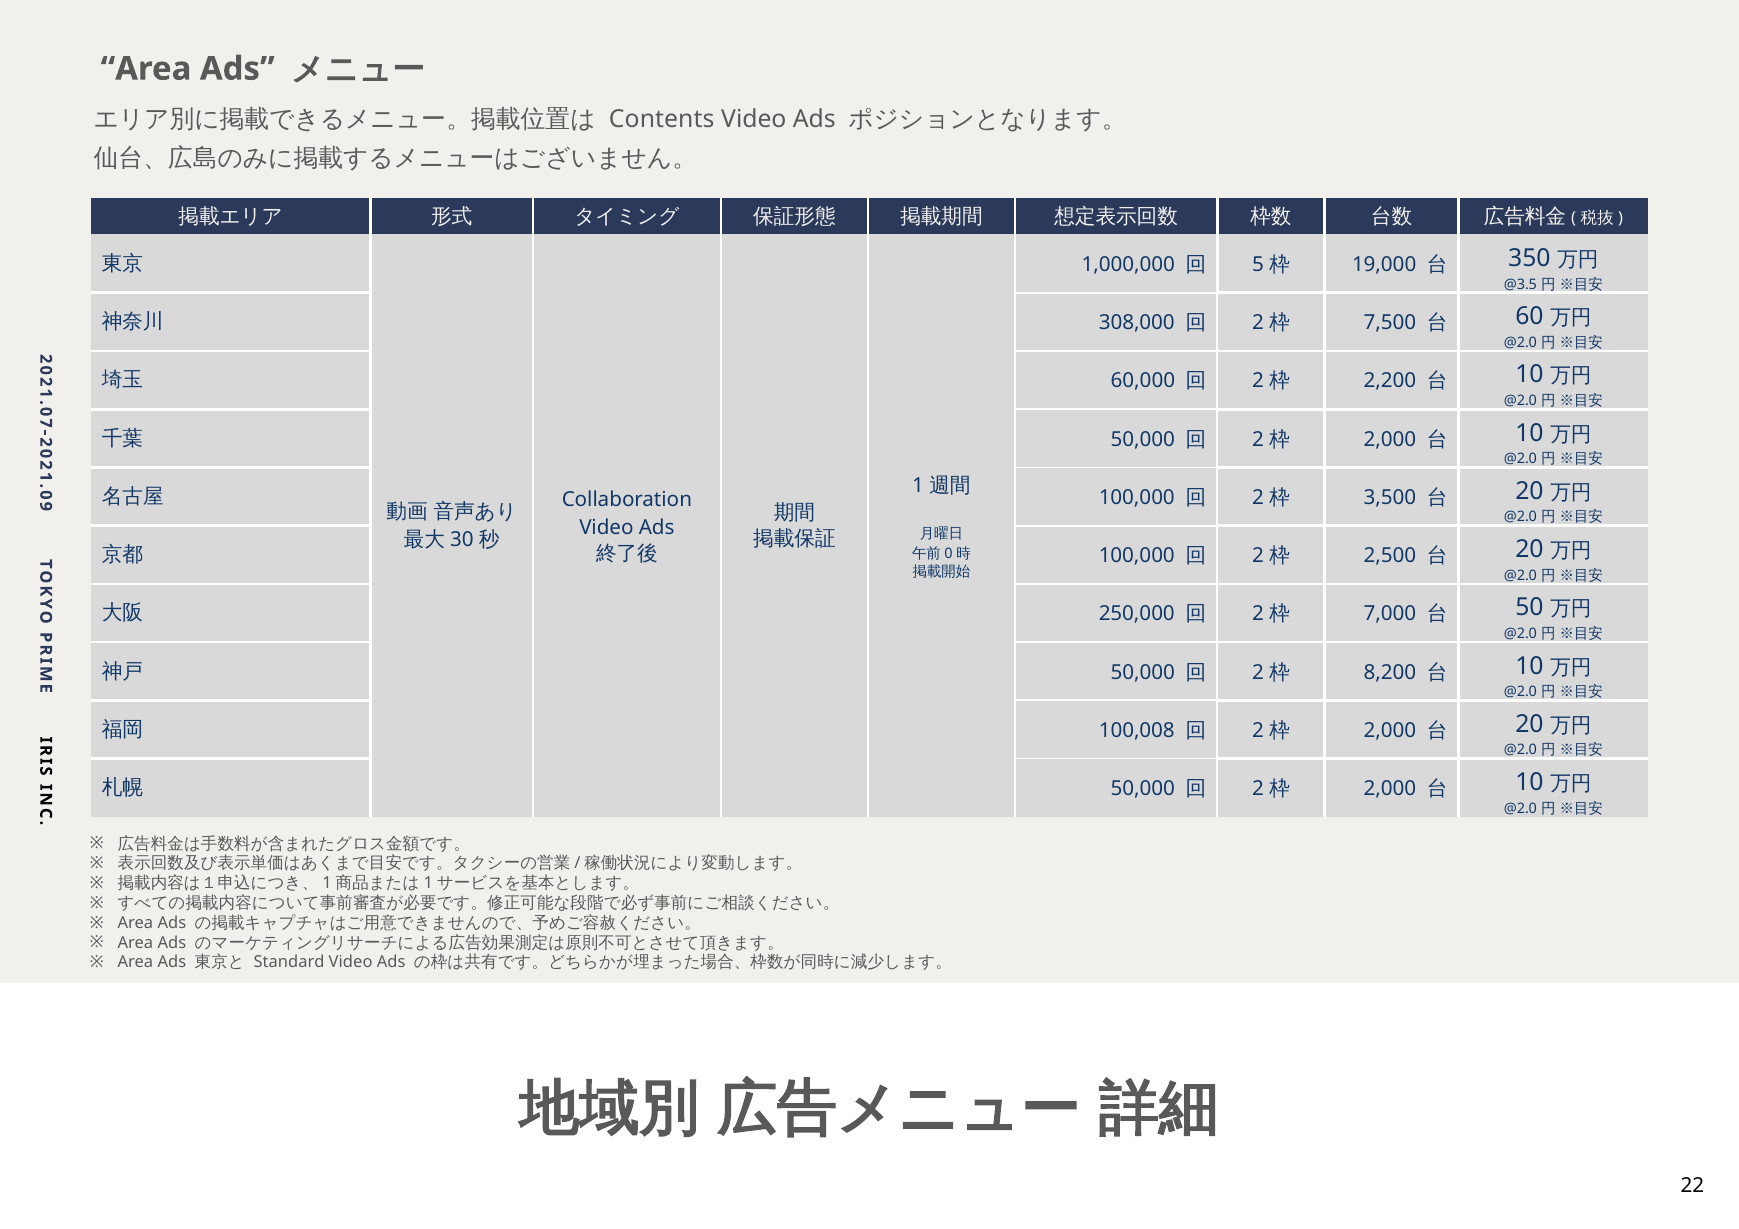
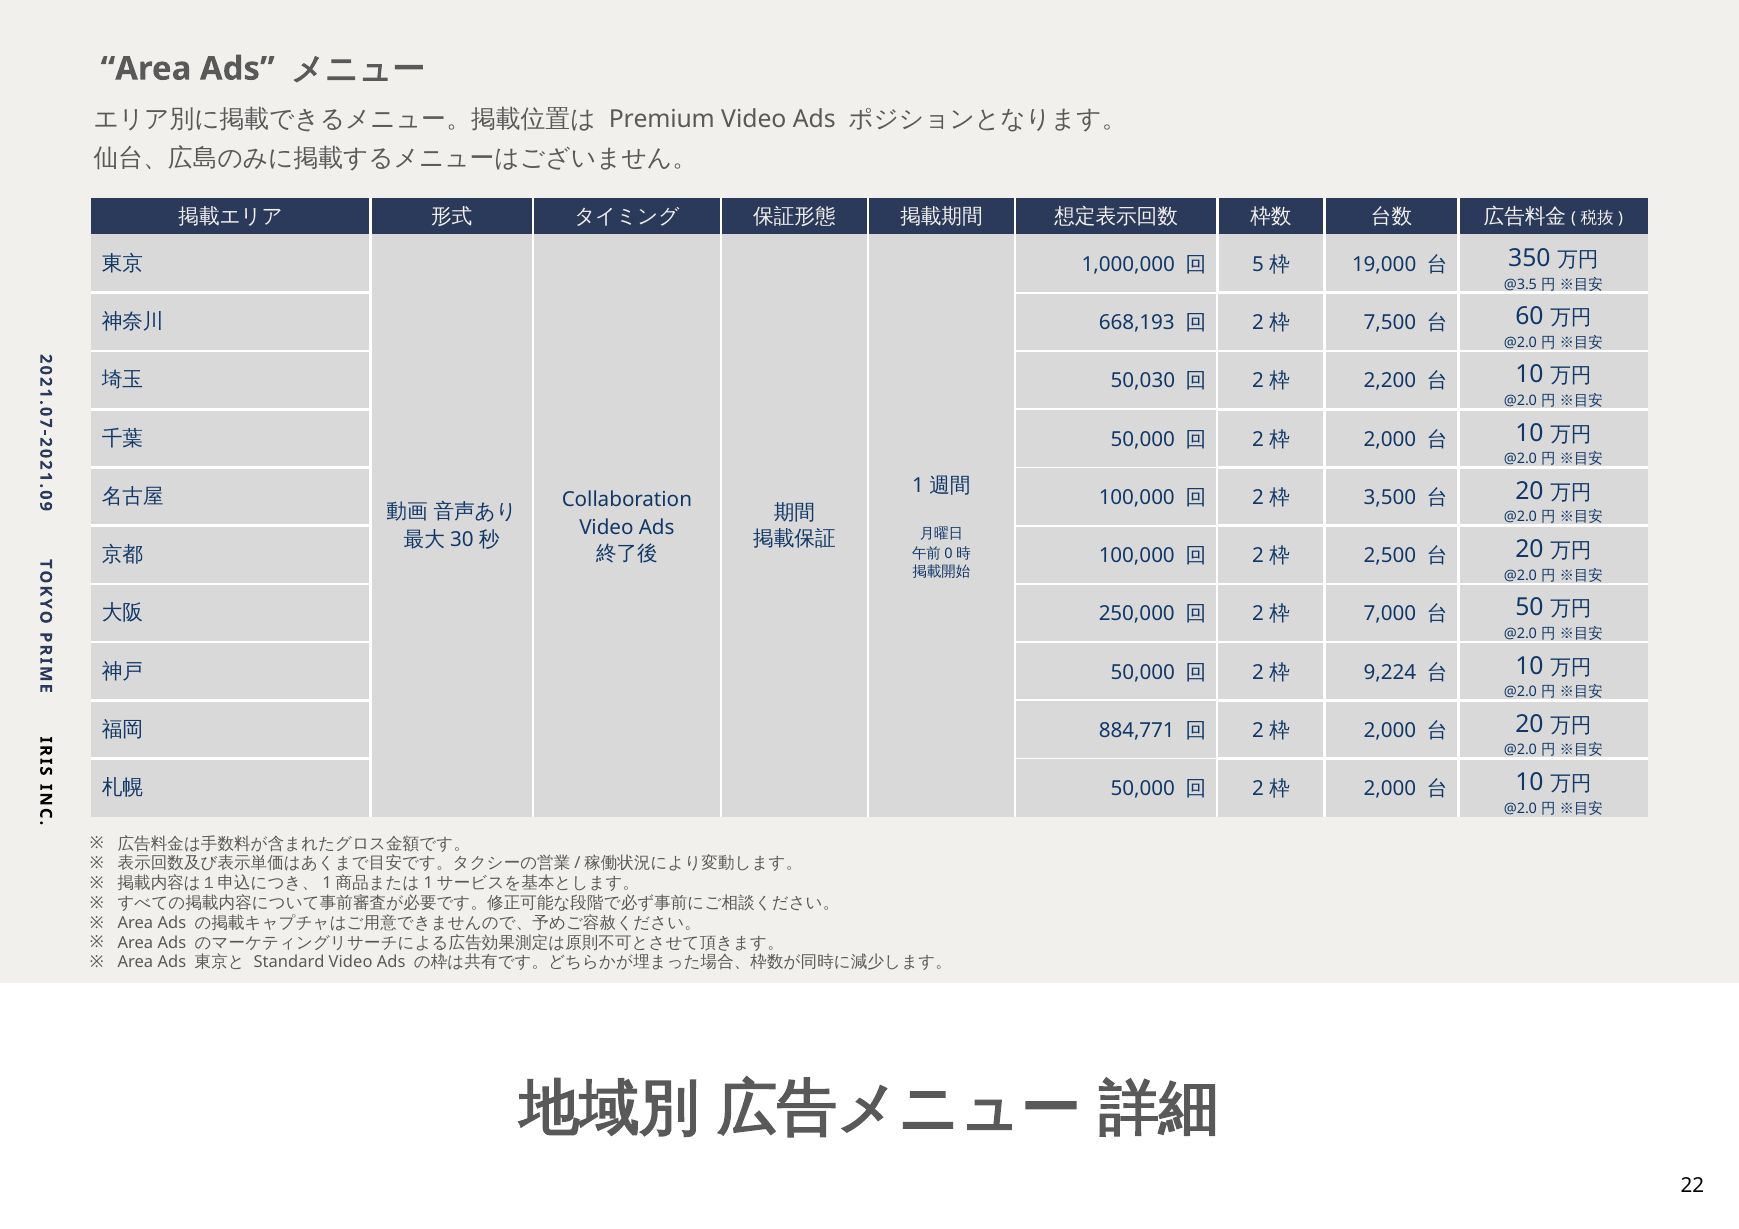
Contents: Contents -> Premium
308,000: 308,000 -> 668,193
60,000: 60,000 -> 50,030
8,200: 8,200 -> 9,224
100,008: 100,008 -> 884,771
